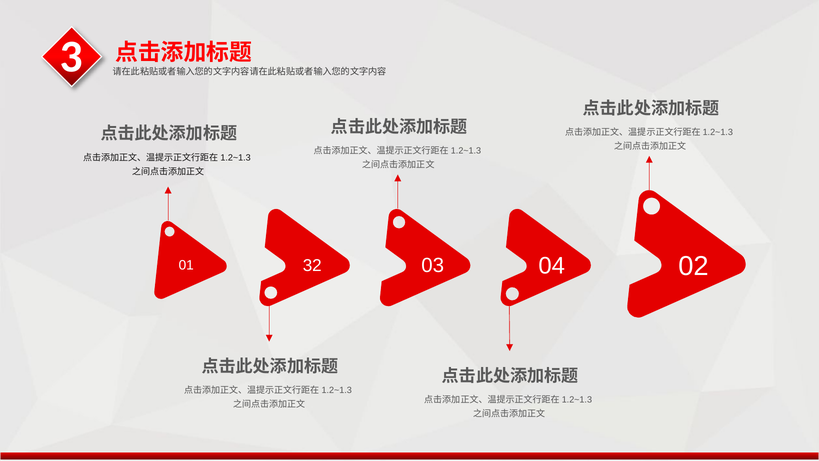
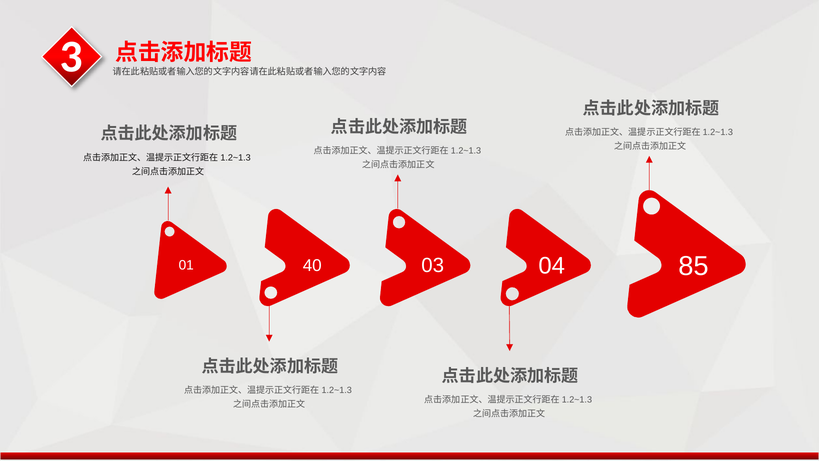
32: 32 -> 40
02: 02 -> 85
